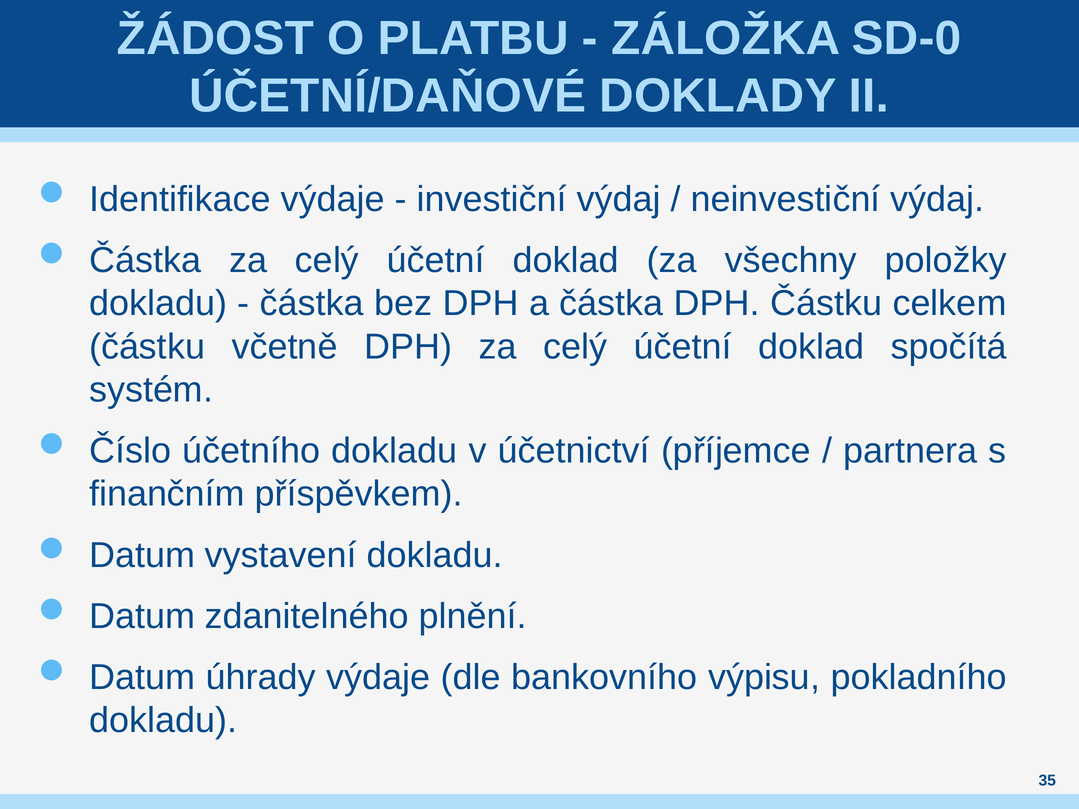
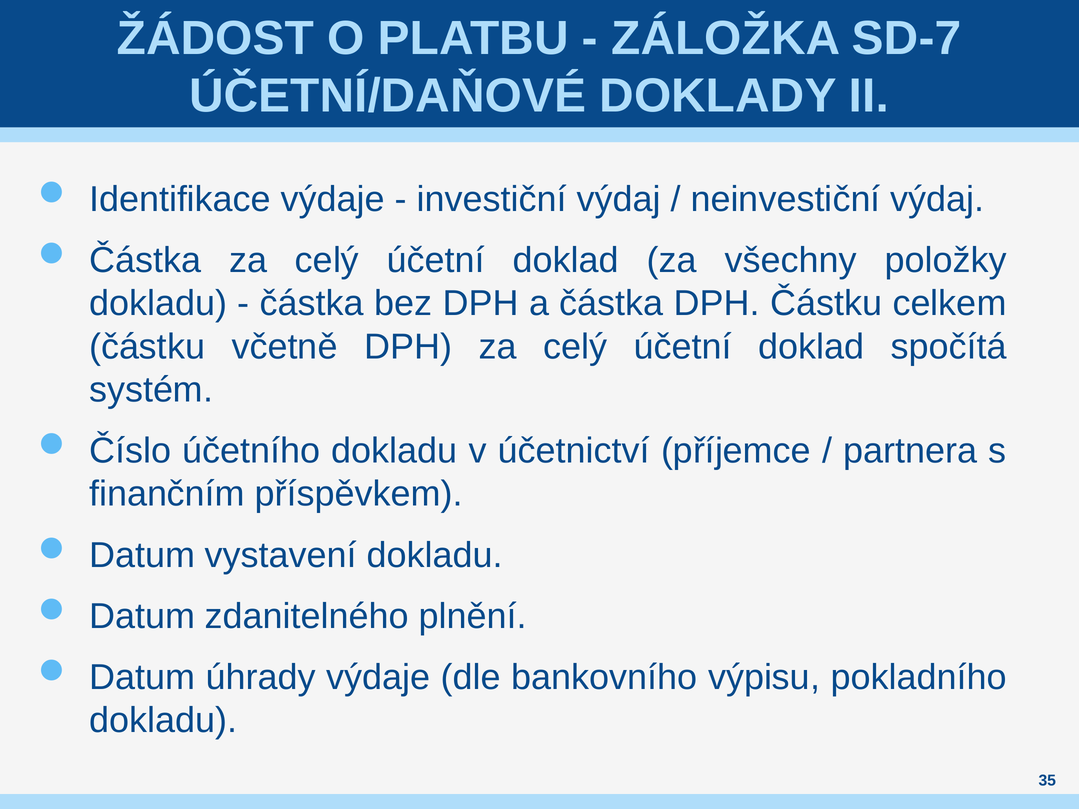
SD-0: SD-0 -> SD-7
